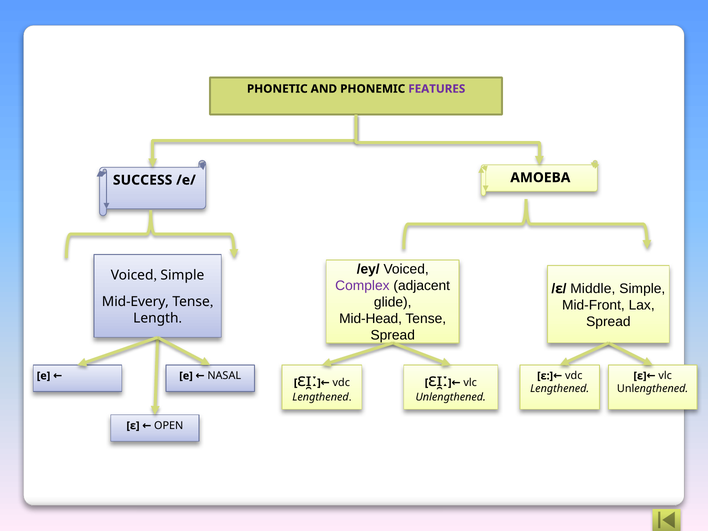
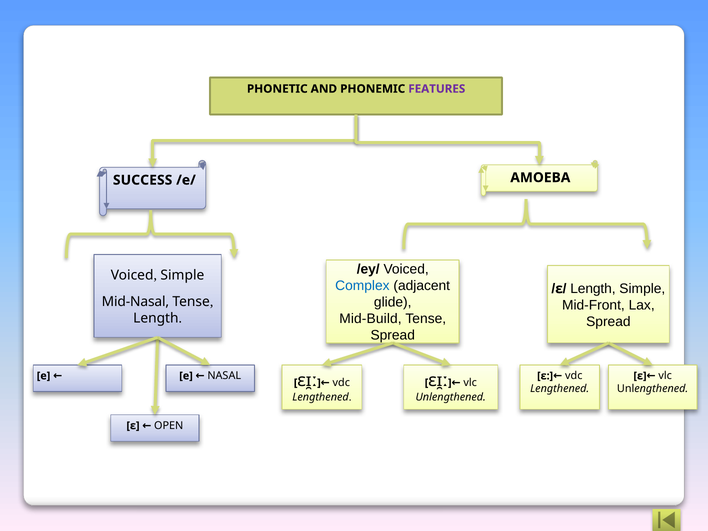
Complex colour: purple -> blue
Middle at (593, 289): Middle -> Length
Mid-Every: Mid-Every -> Mid-Nasal
Mid-Head: Mid-Head -> Mid-Build
